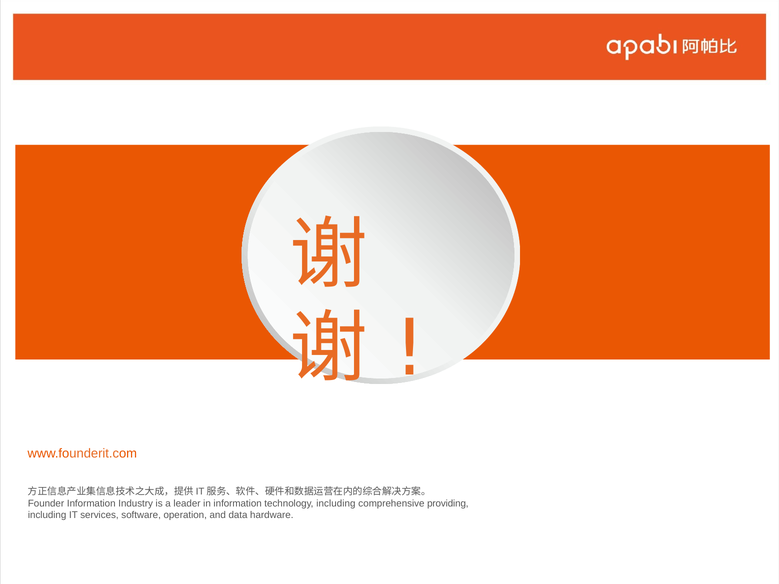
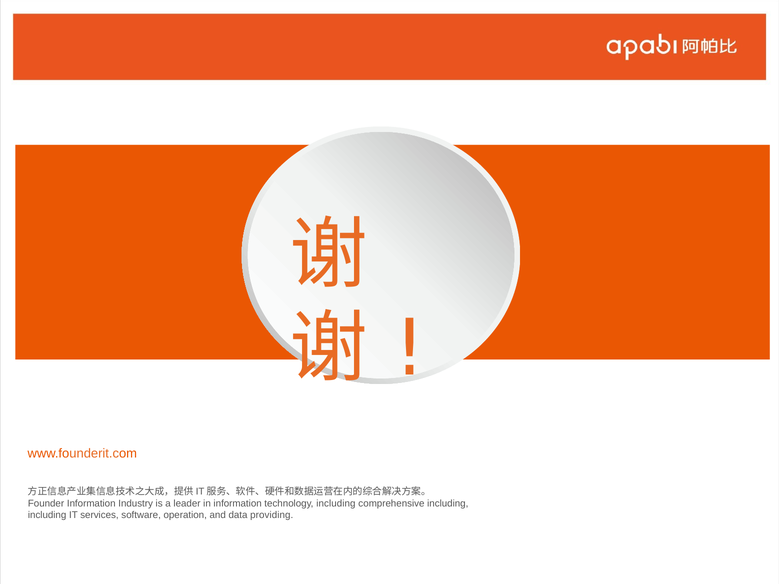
comprehensive providing: providing -> including
hardware: hardware -> providing
